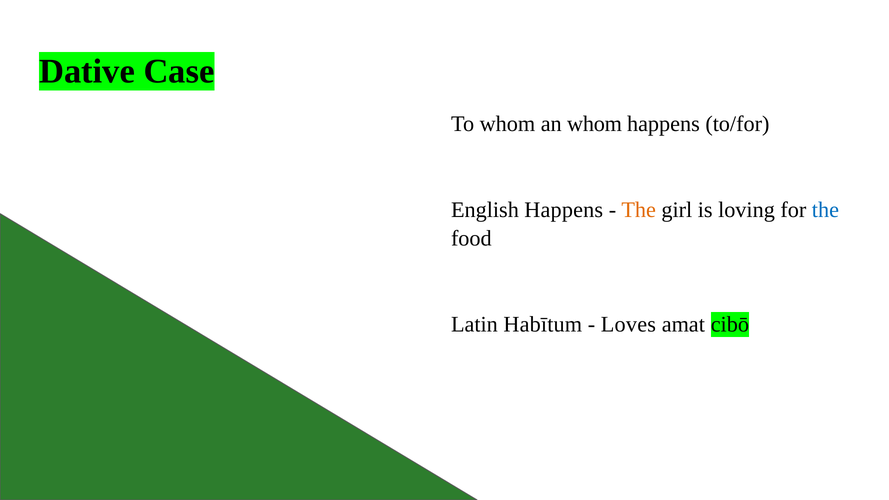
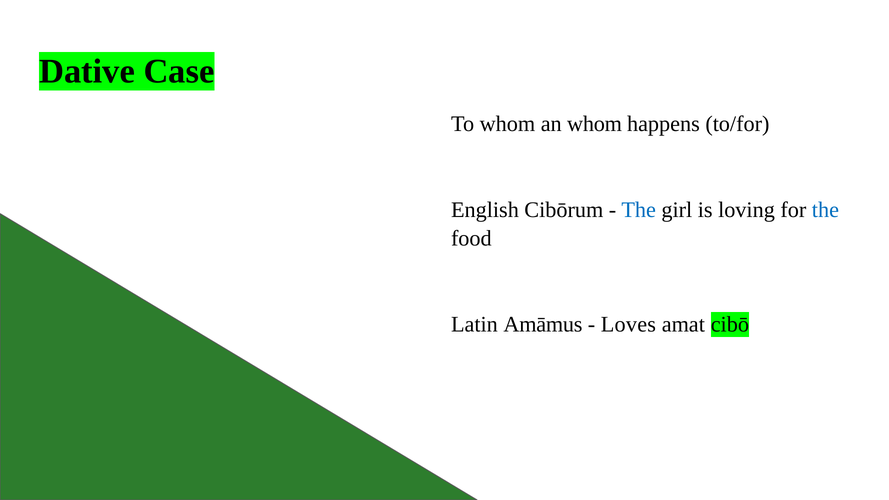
Happens at (564, 210): Happens -> Cibōrum
The at (639, 210) colour: orange -> blue
Habītum: Habītum -> Amāmus
